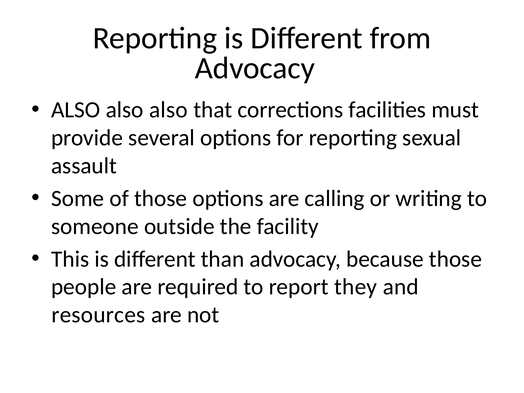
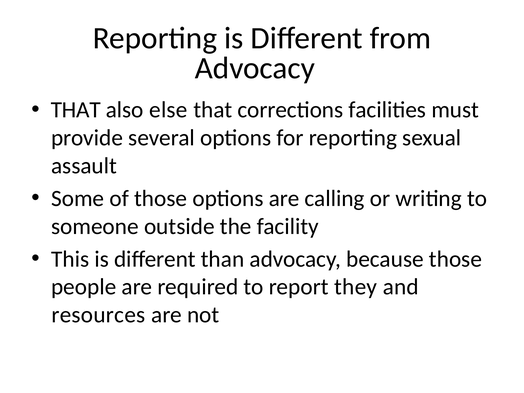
ALSO at (76, 110): ALSO -> THAT
also at (168, 110): also -> else
